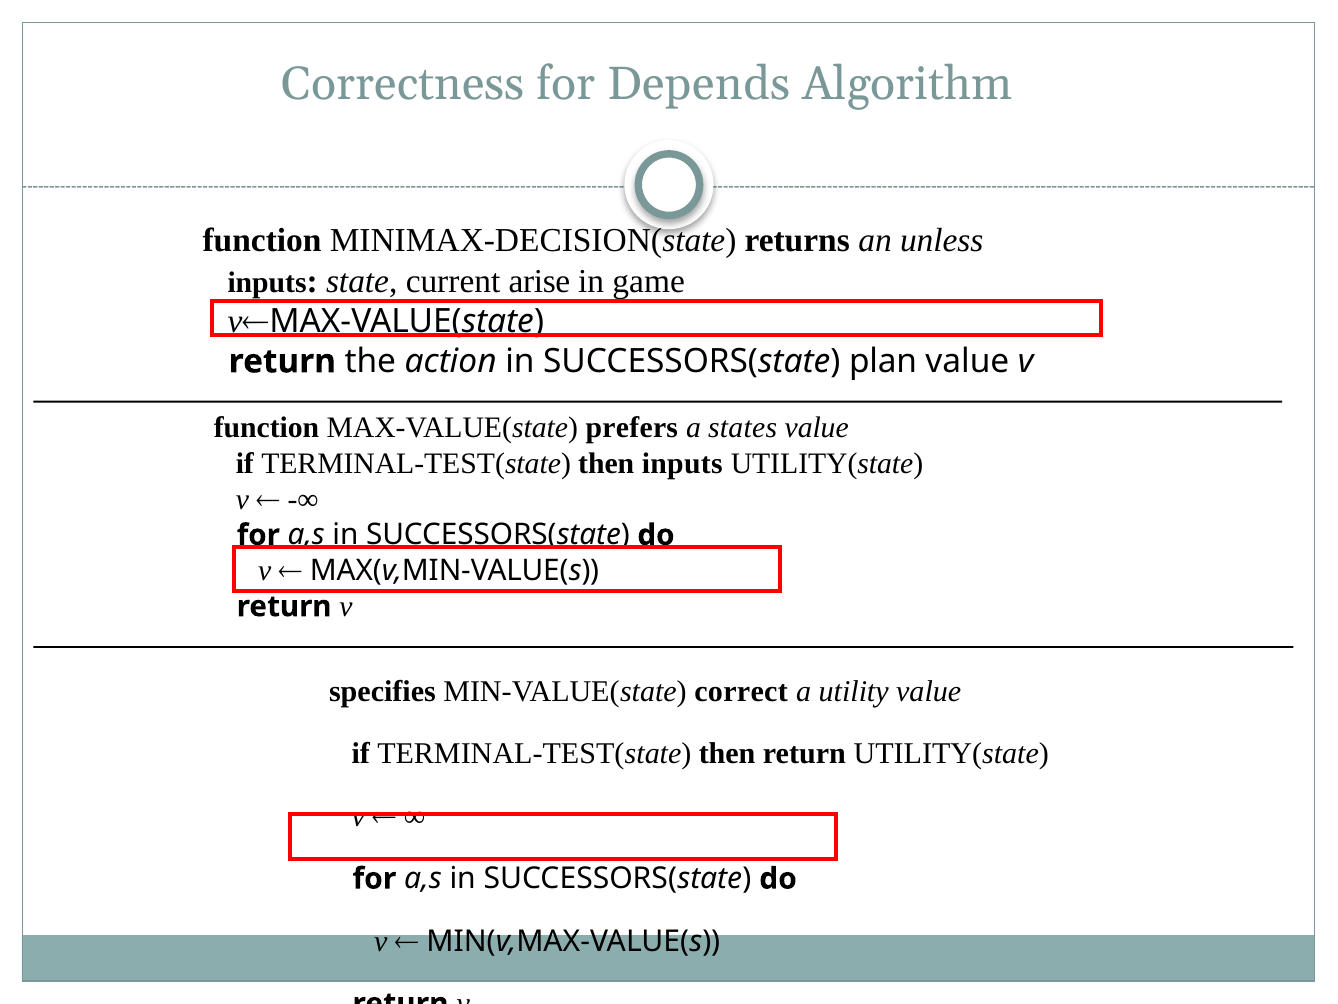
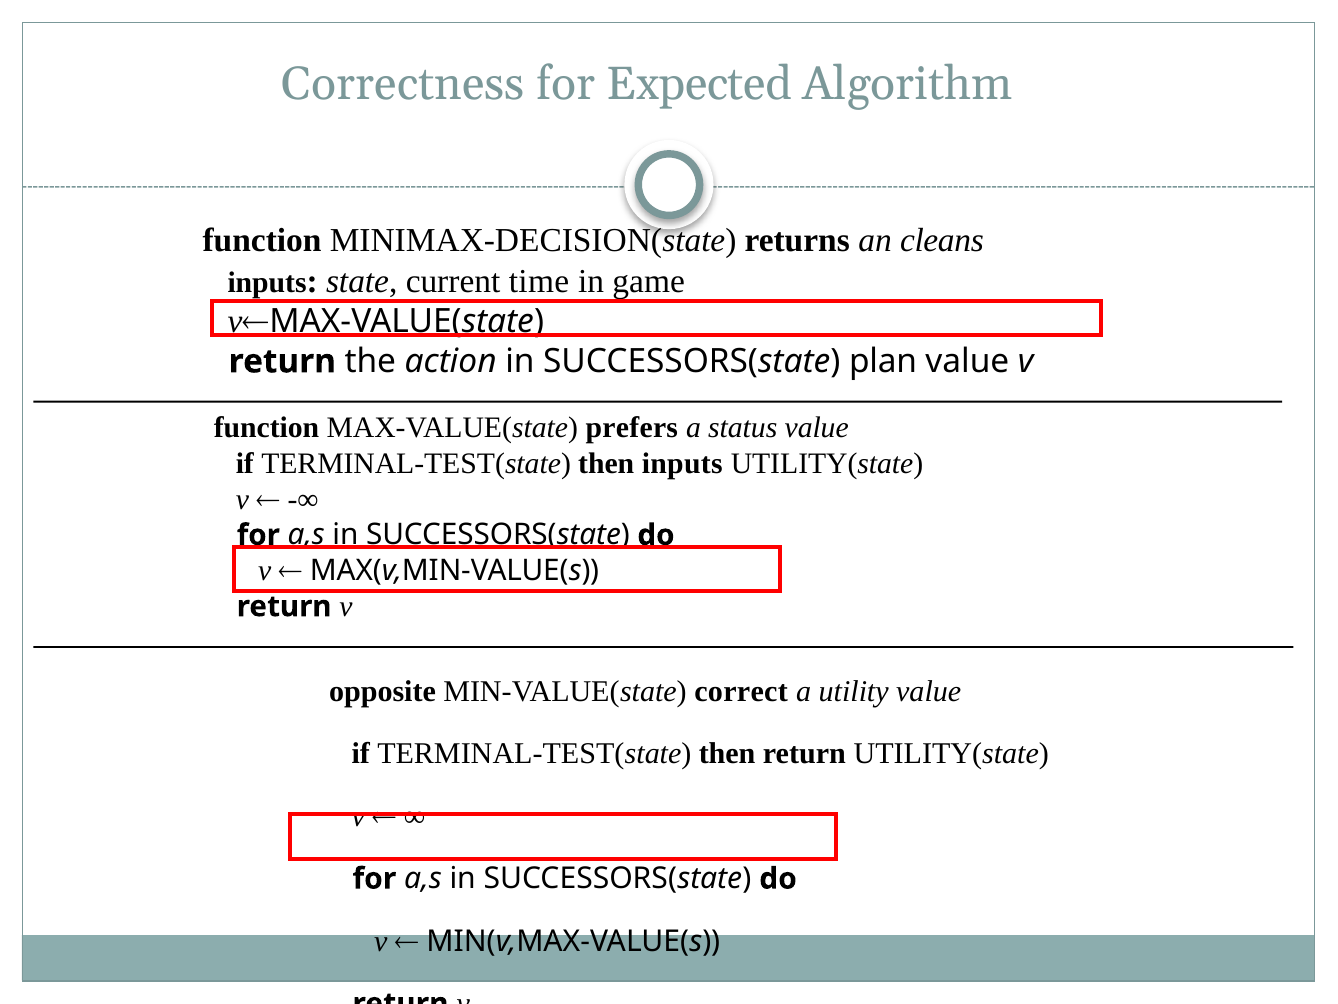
Depends: Depends -> Expected
unless: unless -> cleans
arise: arise -> time
states: states -> status
specifies: specifies -> opposite
